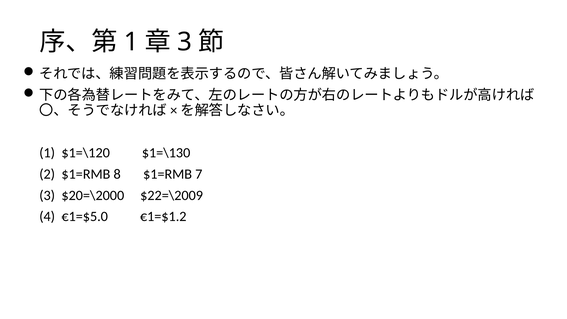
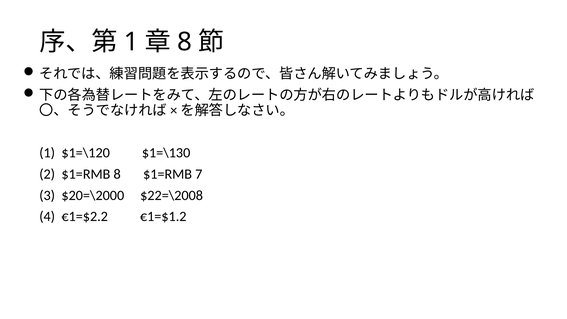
3 at (185, 42): 3 -> 8
$22=\2009: $22=\2009 -> $22=\2008
€1=$5.0: €1=$5.0 -> €1=$2.2
